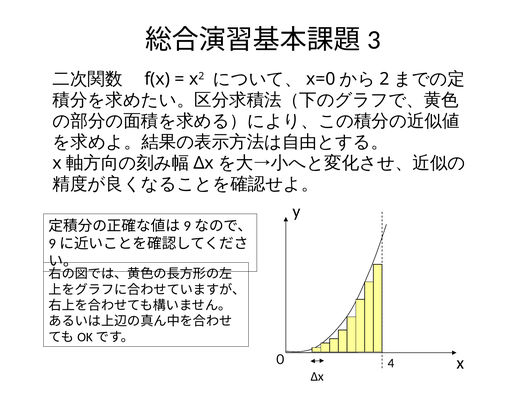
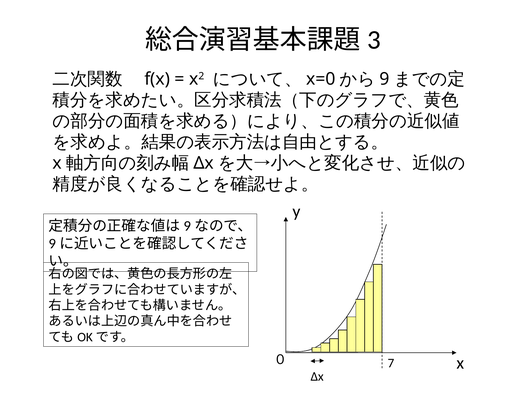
2: 2 -> 9
4: 4 -> 7
